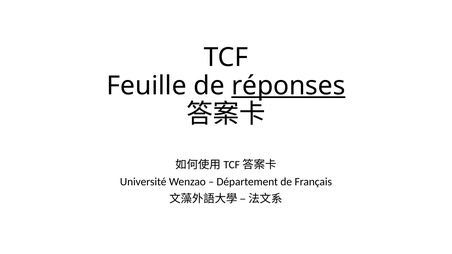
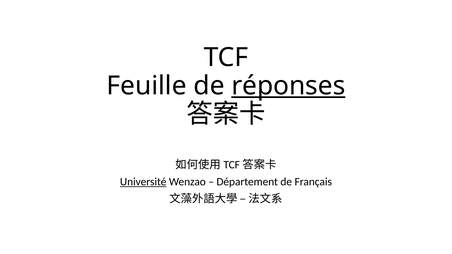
Université underline: none -> present
